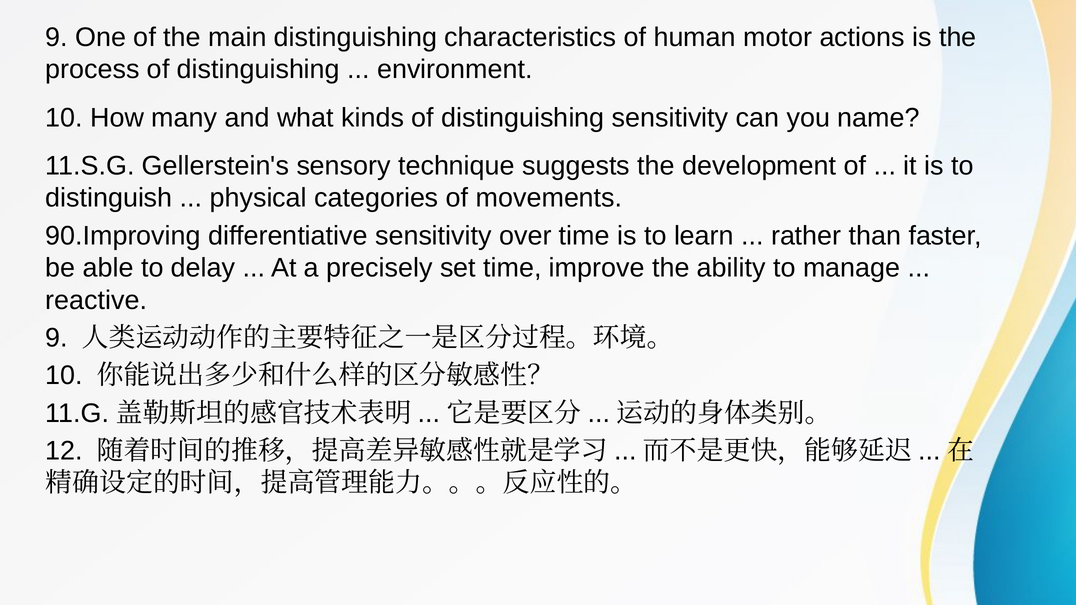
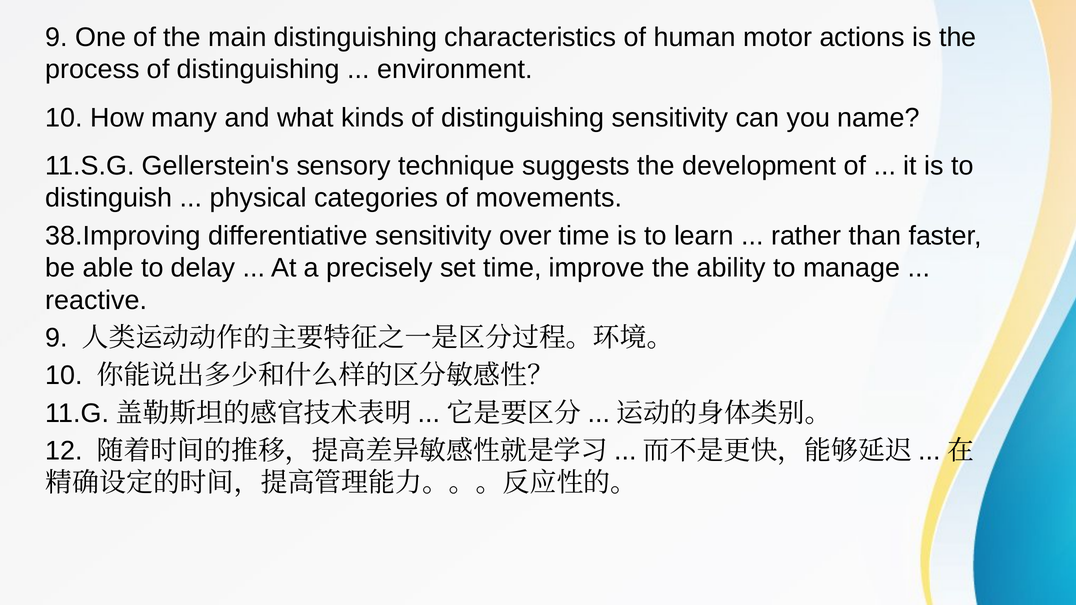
90.Improving: 90.Improving -> 38.Improving
